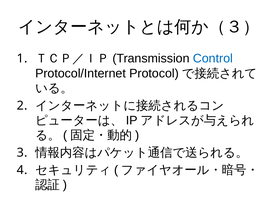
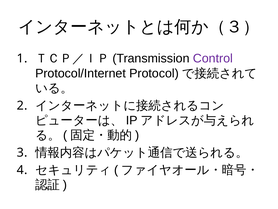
Control colour: blue -> purple
